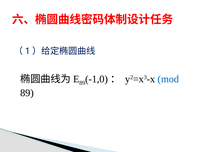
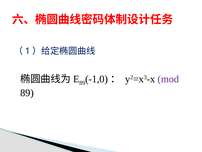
mod colour: blue -> purple
